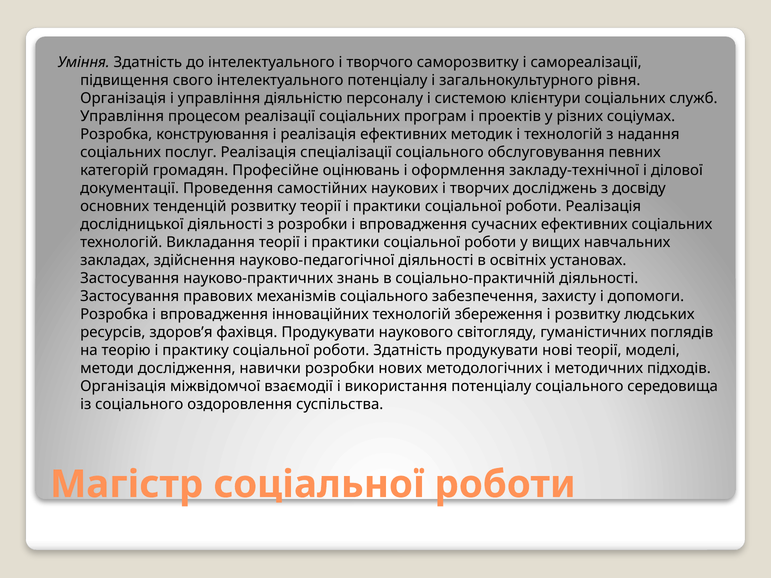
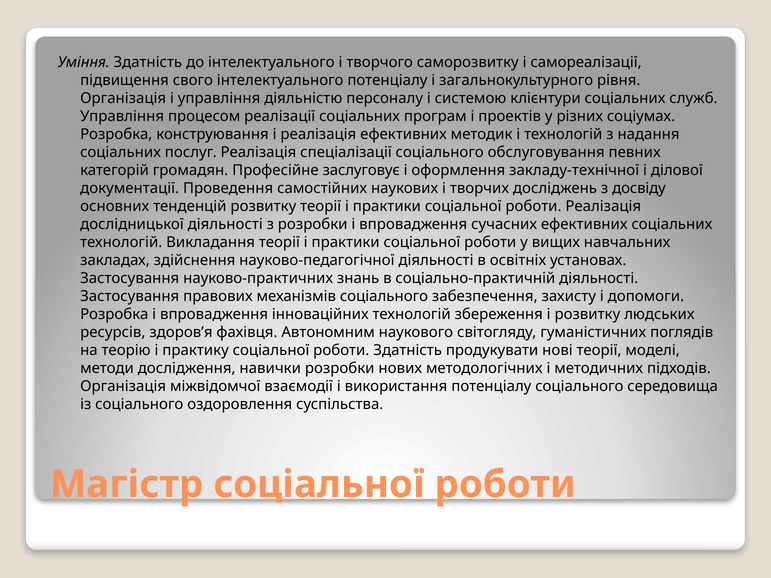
оцінювань: оцінювань -> заслуговує
фахівця Продукувати: Продукувати -> Автономним
